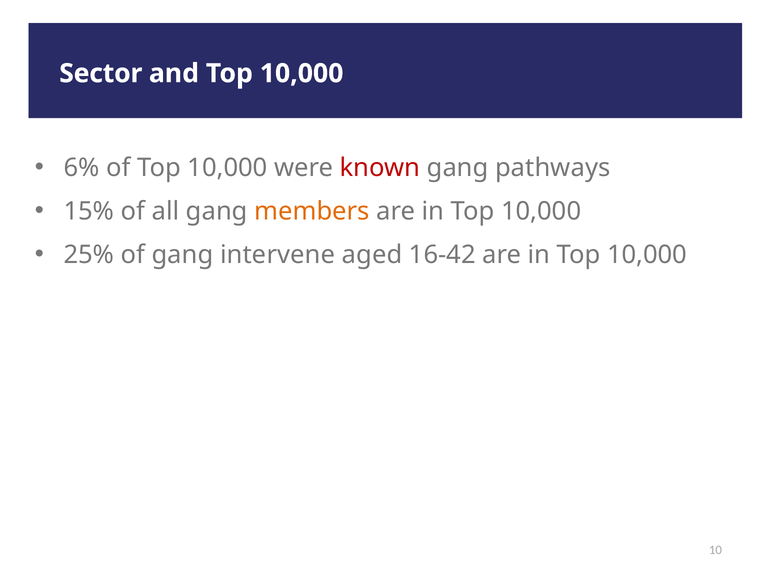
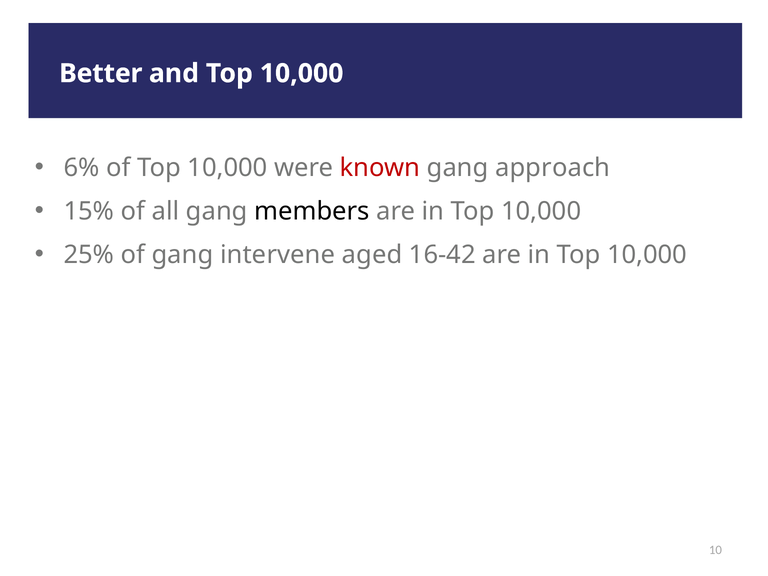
Sector: Sector -> Better
pathways: pathways -> approach
members colour: orange -> black
